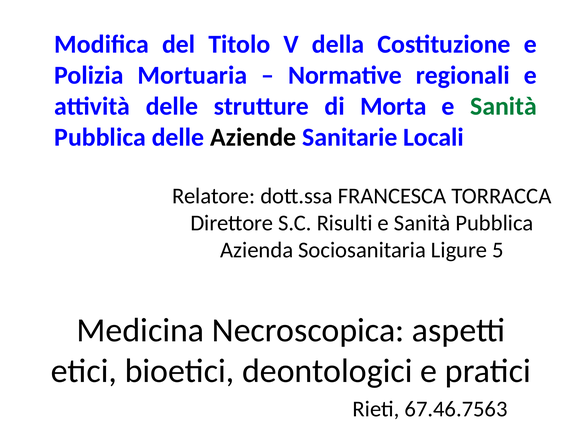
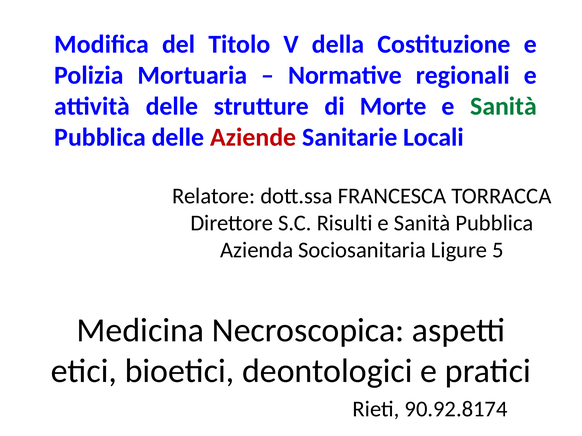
Morta: Morta -> Morte
Aziende colour: black -> red
67.46.7563: 67.46.7563 -> 90.92.8174
